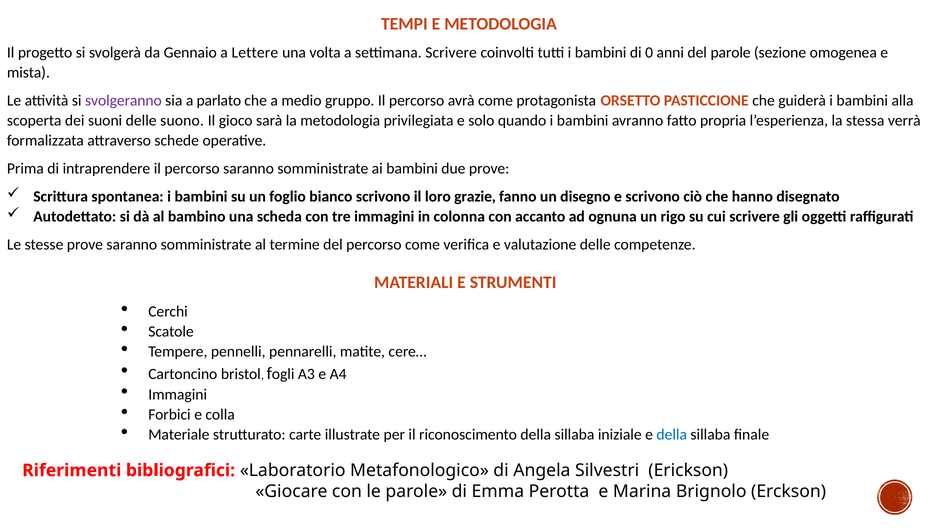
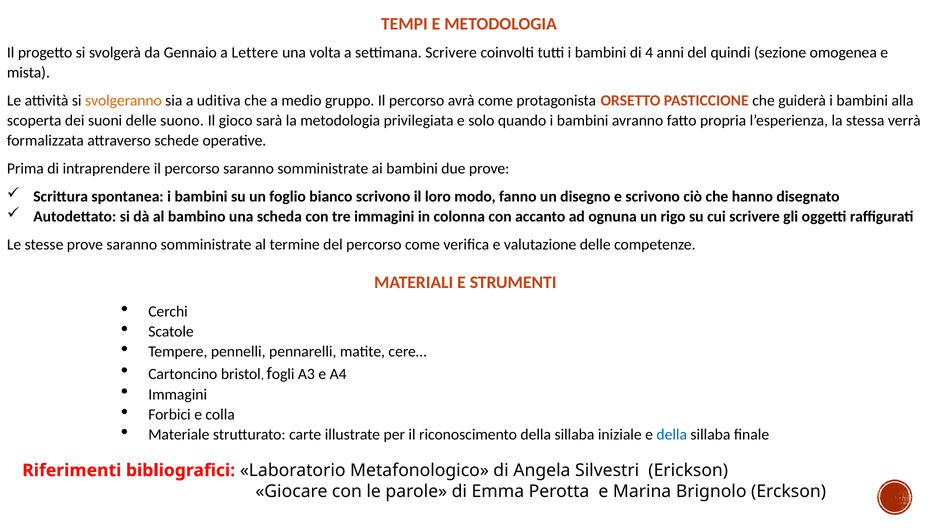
0: 0 -> 4
del parole: parole -> quindi
svolgeranno colour: purple -> orange
parlato: parlato -> uditiva
grazie: grazie -> modo
